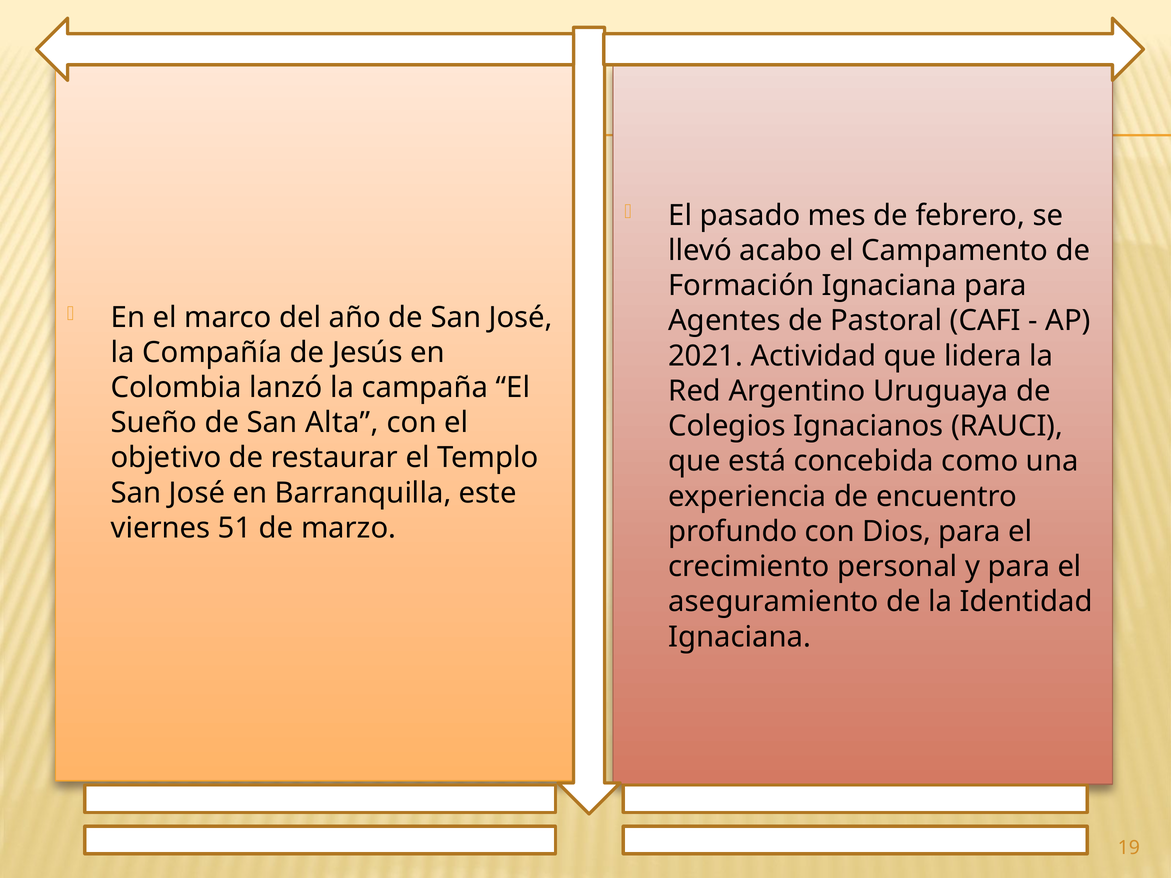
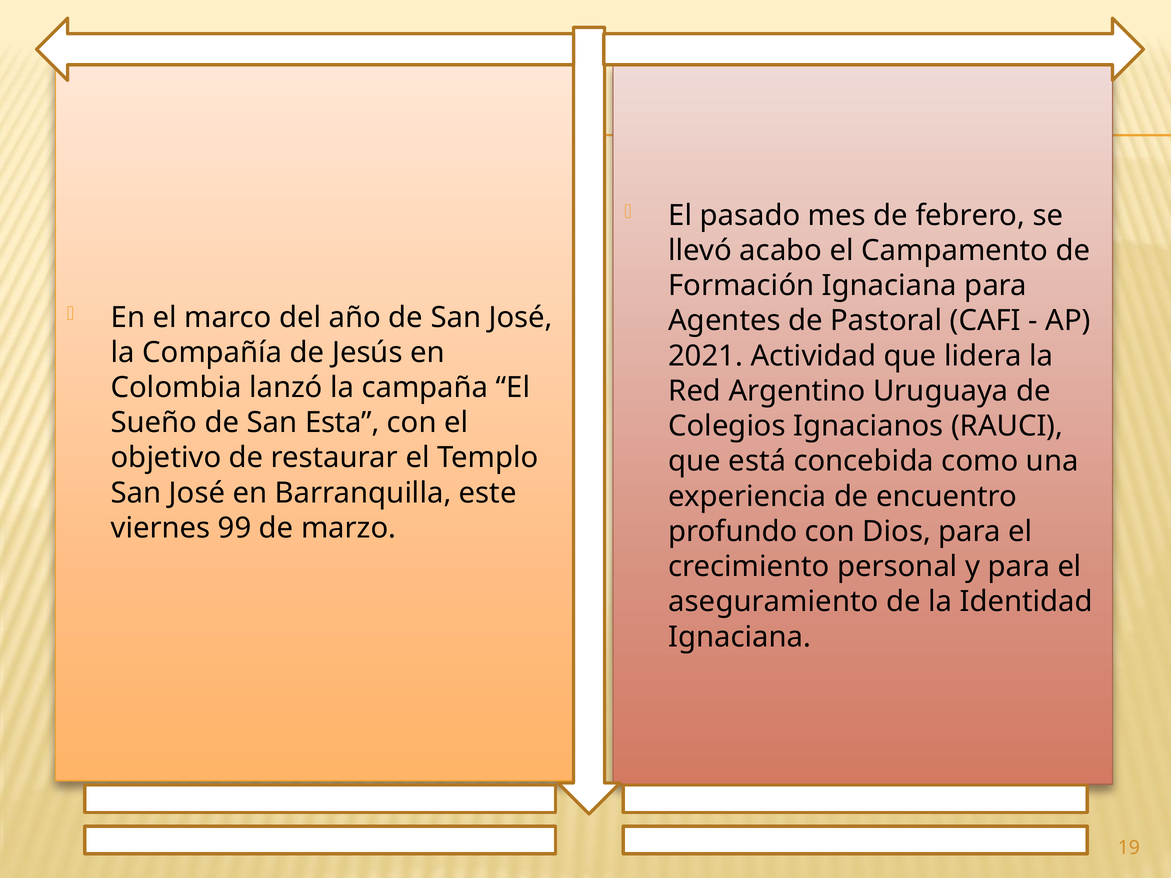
Alta: Alta -> Esta
51: 51 -> 99
